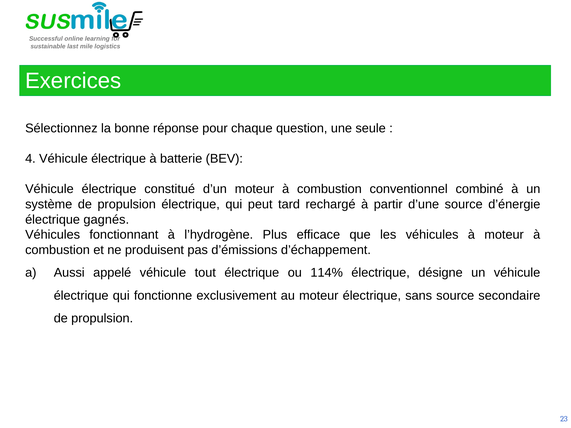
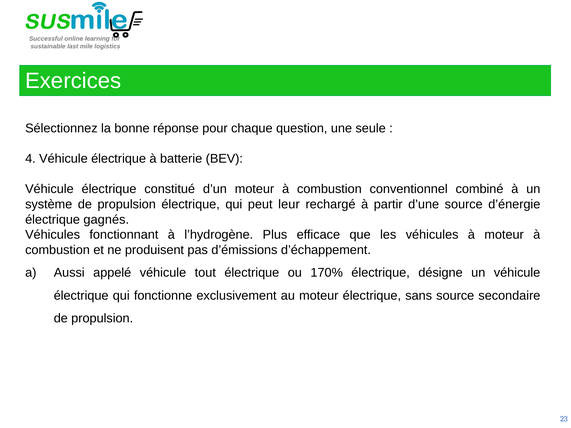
tard: tard -> leur
114%: 114% -> 170%
